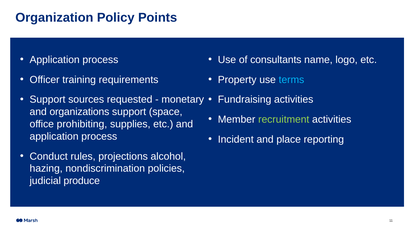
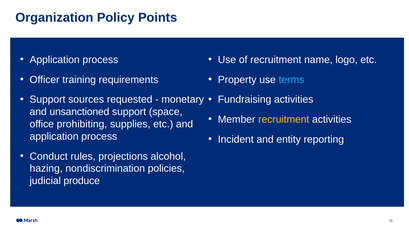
of consultants: consultants -> recruitment
organizations: organizations -> unsanctioned
recruitment at (284, 120) colour: light green -> yellow
place: place -> entity
